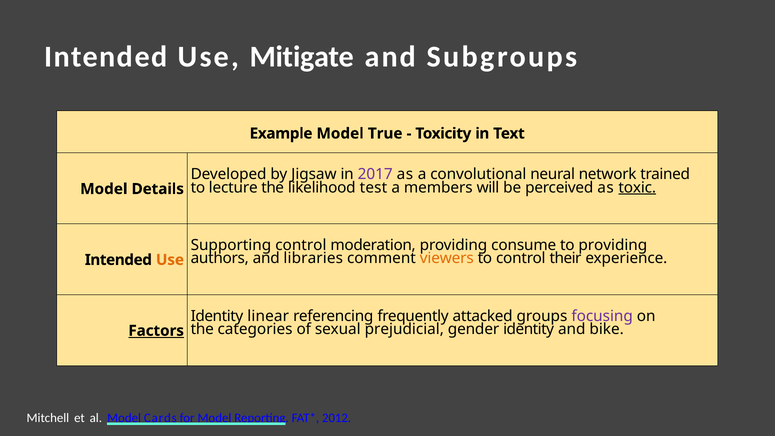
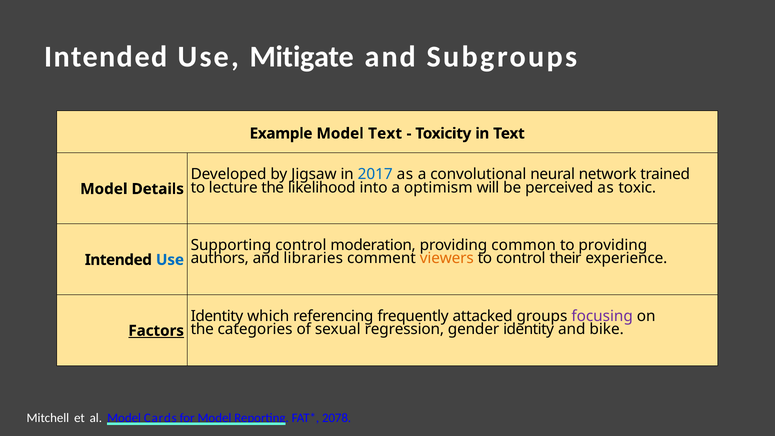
Model True: True -> Text
2017 colour: purple -> blue
test: test -> into
members: members -> optimism
toxic underline: present -> none
consume: consume -> common
Use at (170, 260) colour: orange -> blue
linear: linear -> which
prejudicial: prejudicial -> regression
2012: 2012 -> 2078
